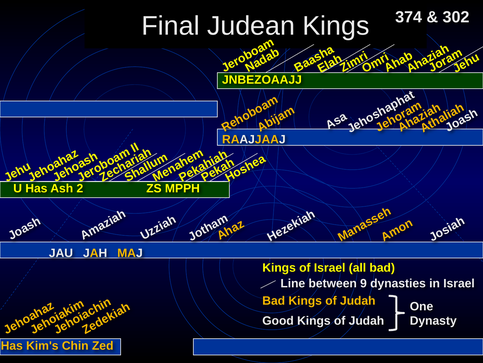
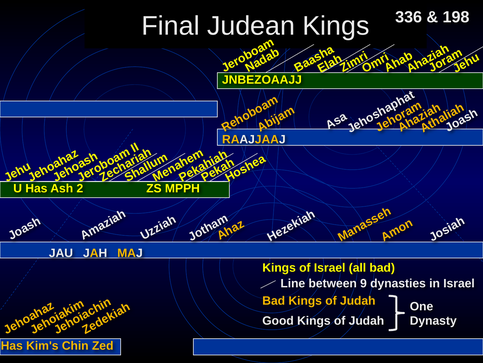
374: 374 -> 336
302: 302 -> 198
